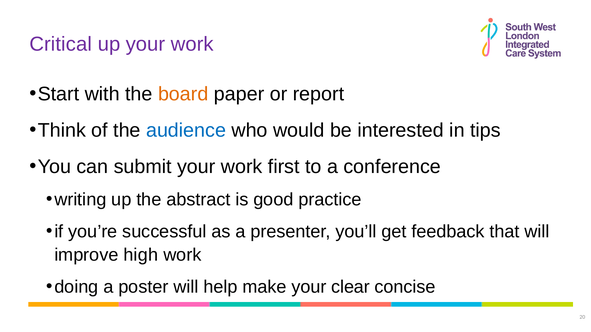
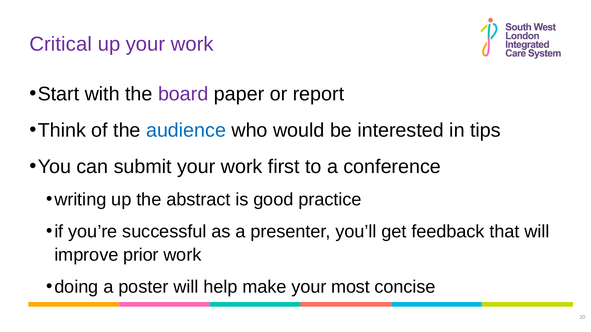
board colour: orange -> purple
high: high -> prior
clear: clear -> most
